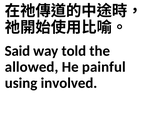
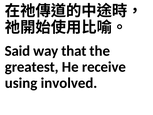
told: told -> that
allowed: allowed -> greatest
painful: painful -> receive
